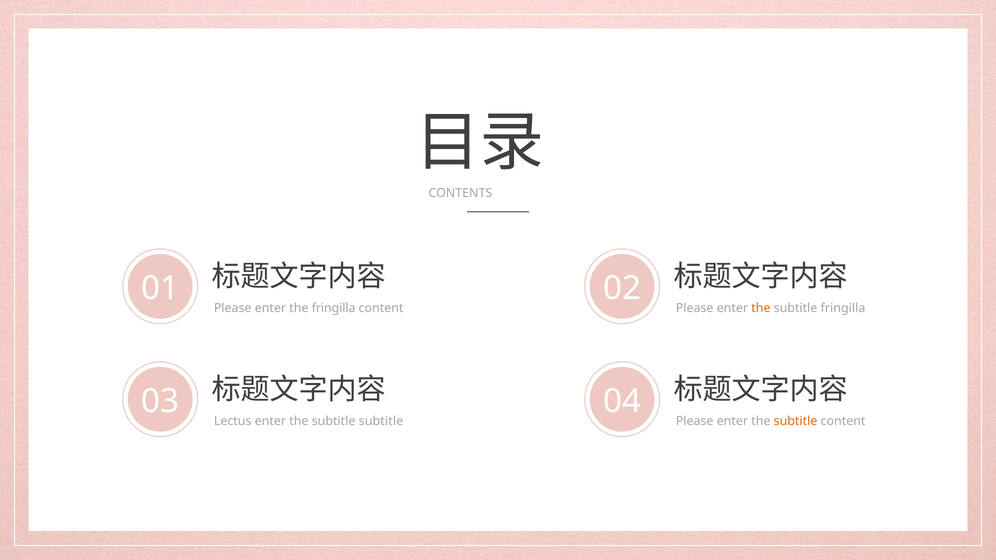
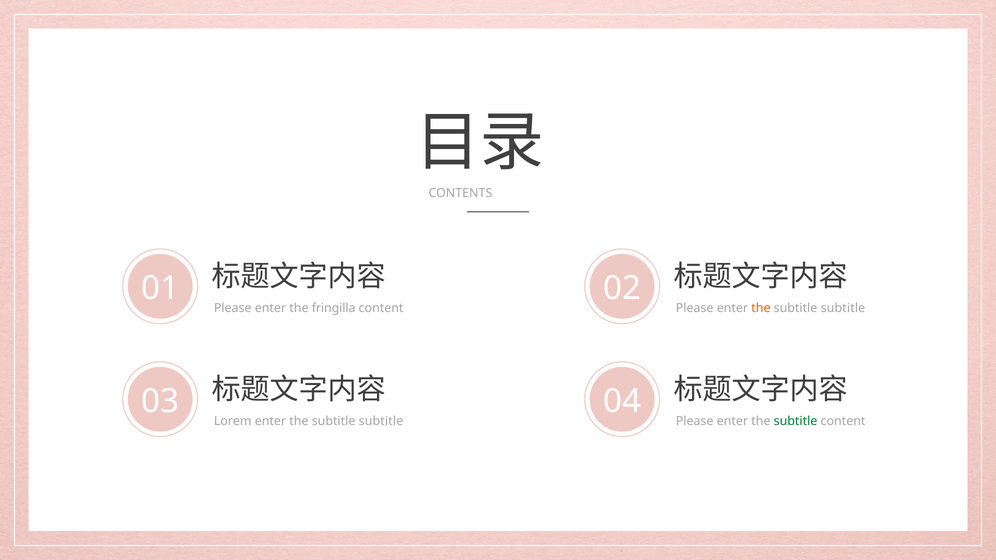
fringilla at (843, 308): fringilla -> subtitle
Lectus: Lectus -> Lorem
subtitle at (796, 421) colour: orange -> green
